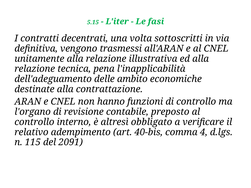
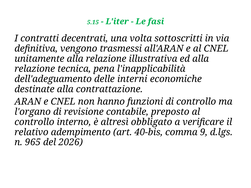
ambito: ambito -> interni
4: 4 -> 9
115: 115 -> 965
2091: 2091 -> 2026
